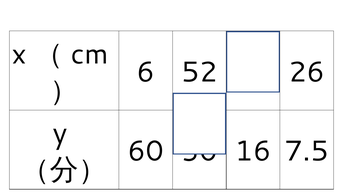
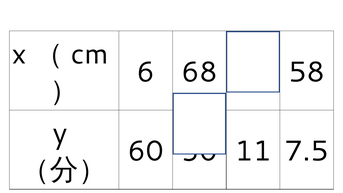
52: 52 -> 68
26: 26 -> 58
16: 16 -> 11
